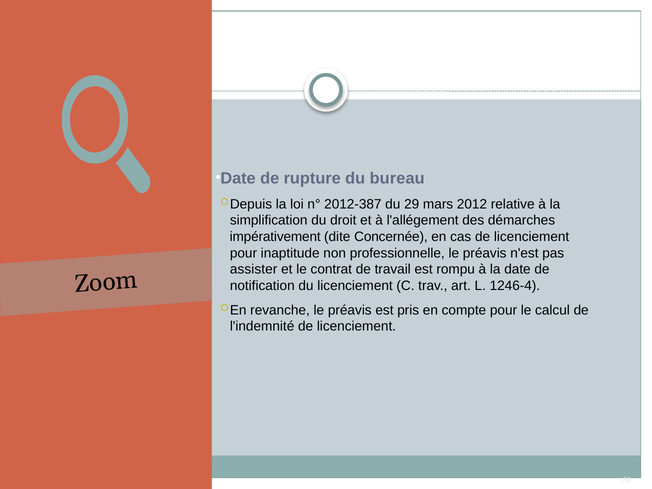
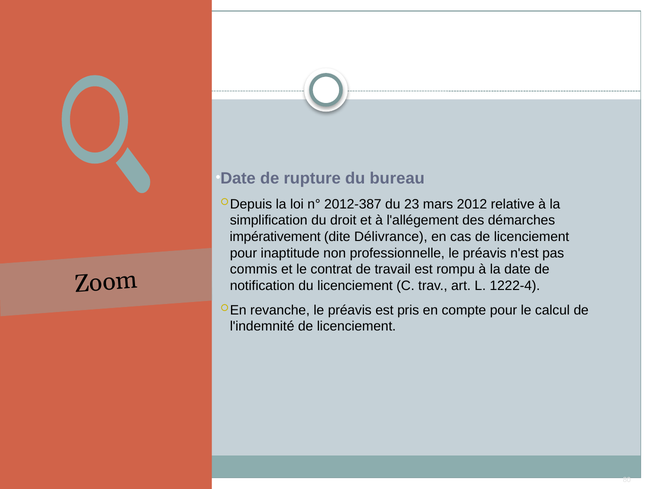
29: 29 -> 23
Concernée: Concernée -> Délivrance
assister: assister -> commis
1246-4: 1246-4 -> 1222-4
